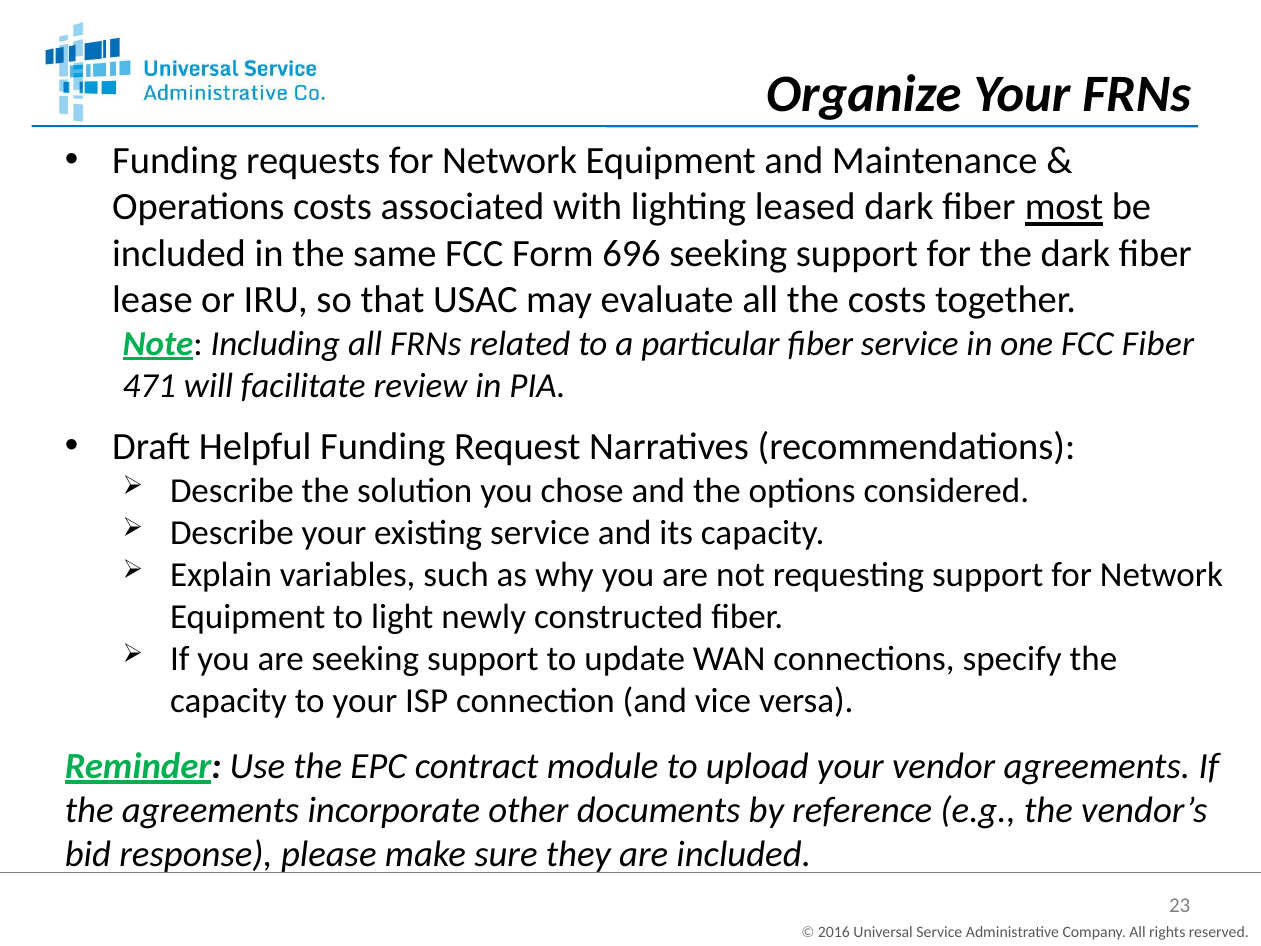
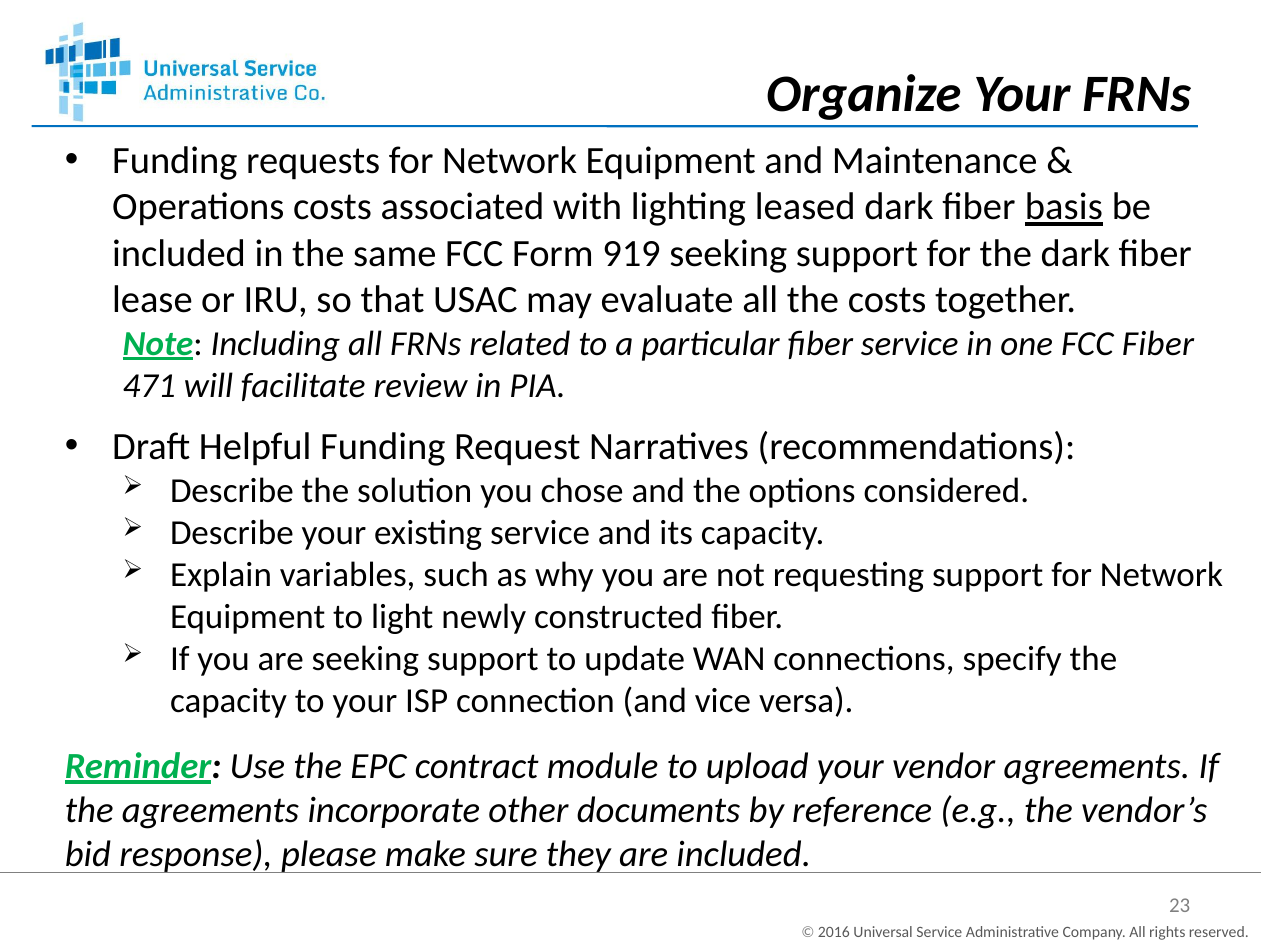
most: most -> basis
696: 696 -> 919
